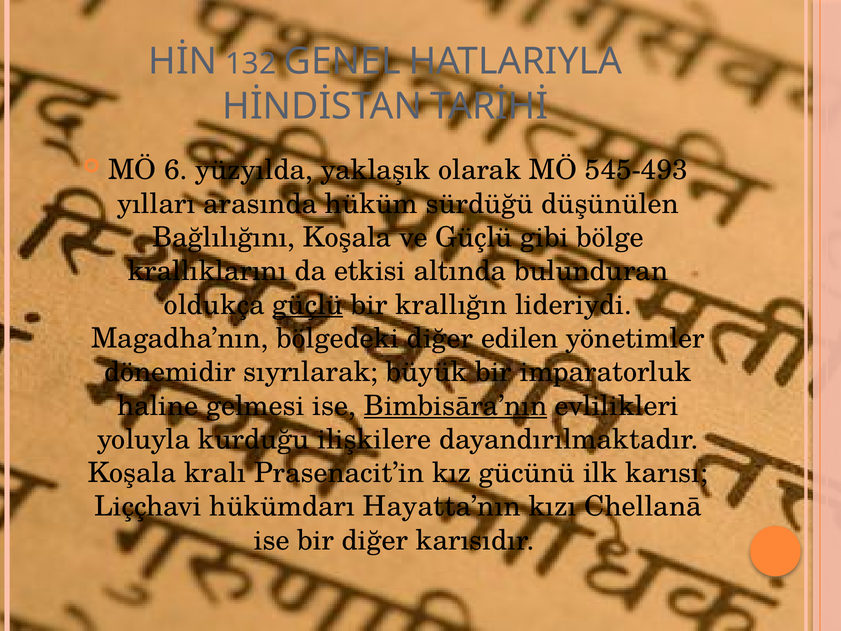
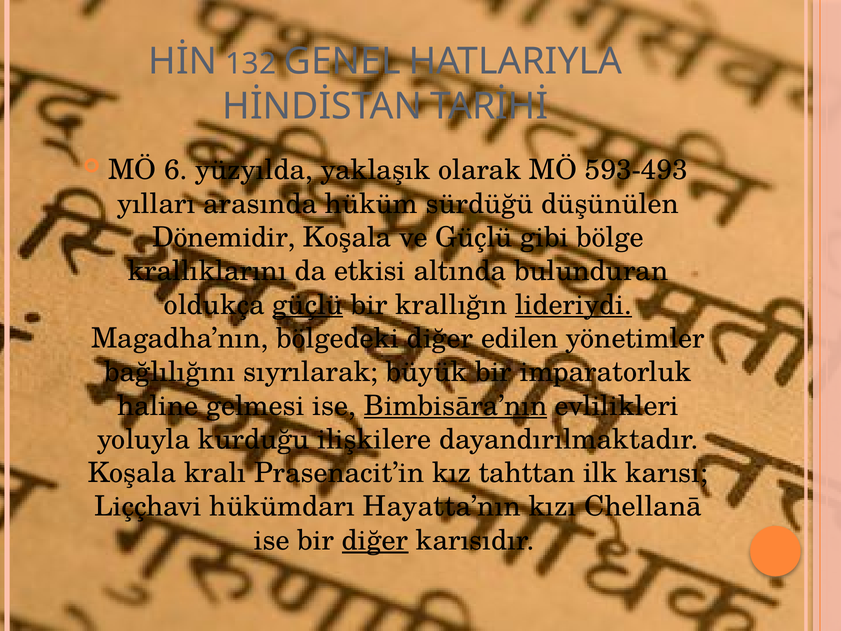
545-493: 545-493 -> 593-493
Bağlılığını: Bağlılığını -> Dönemidir
lideriydi underline: none -> present
dönemidir: dönemidir -> bağlılığını
gücünü: gücünü -> tahttan
diğer at (375, 540) underline: none -> present
